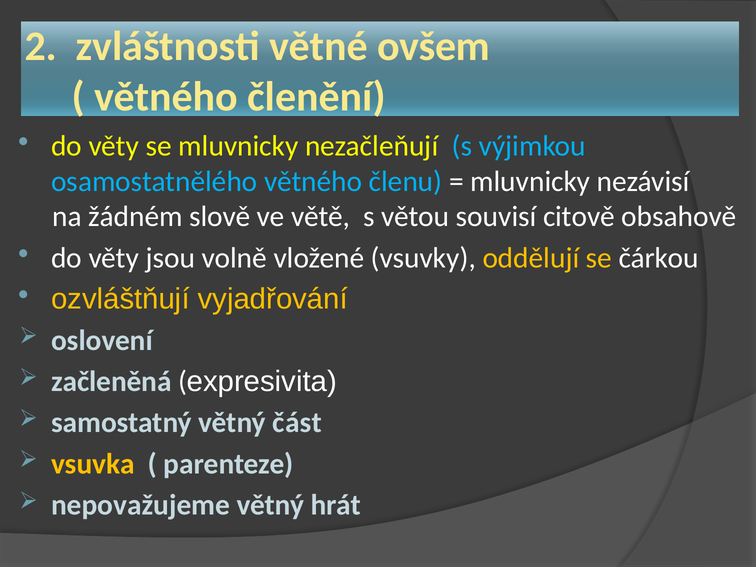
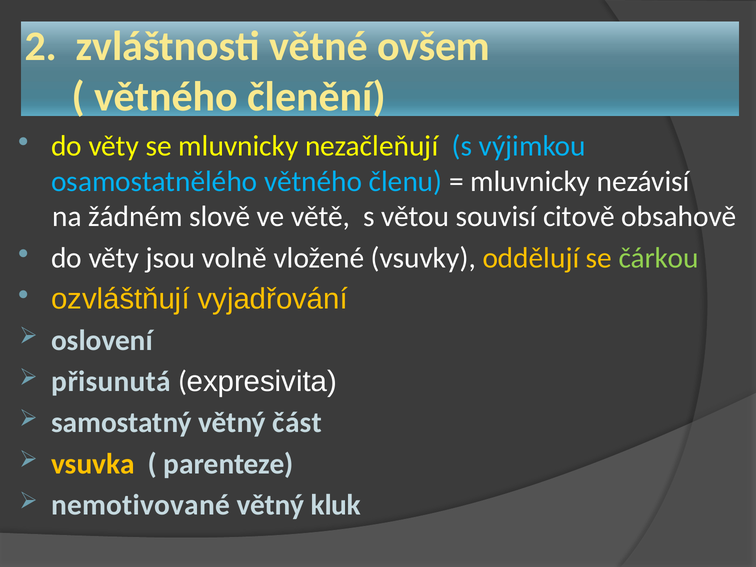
čárkou colour: white -> light green
začleněná: začleněná -> přisunutá
nepovažujeme: nepovažujeme -> nemotivované
hrát: hrát -> kluk
